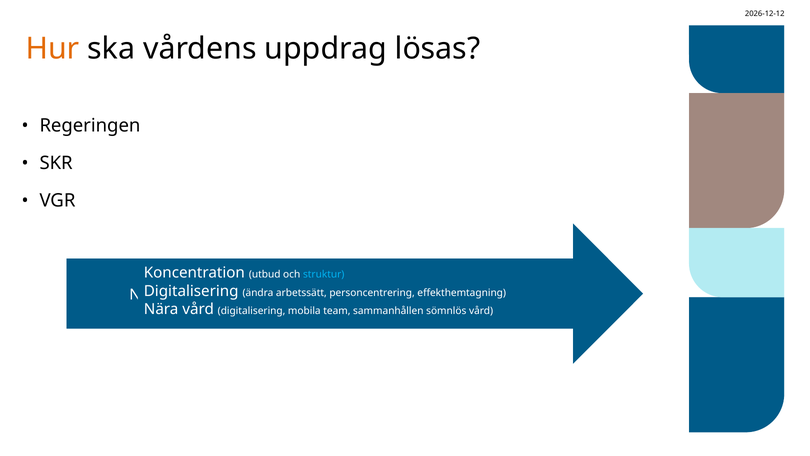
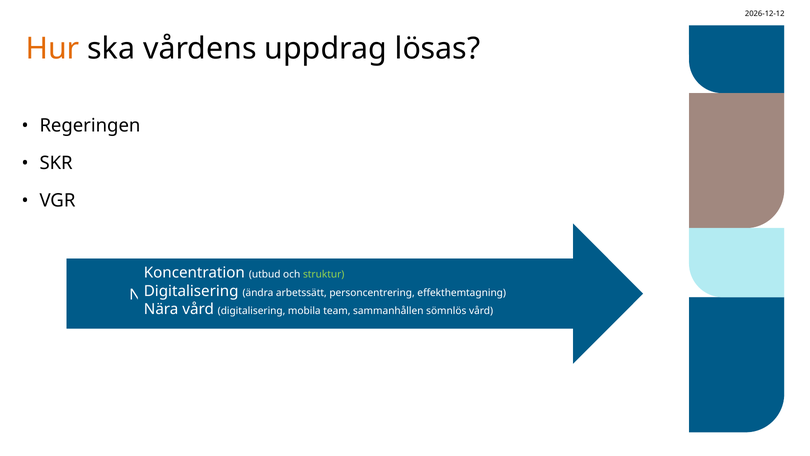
struktur colour: light blue -> light green
